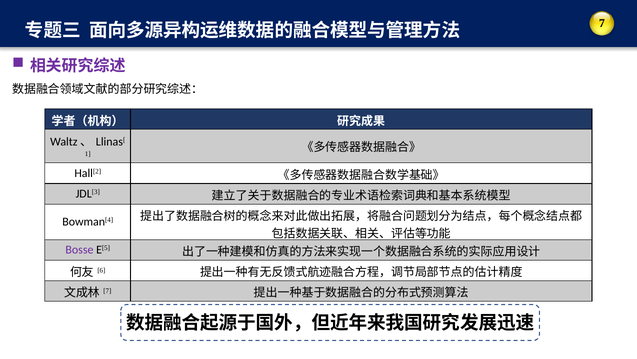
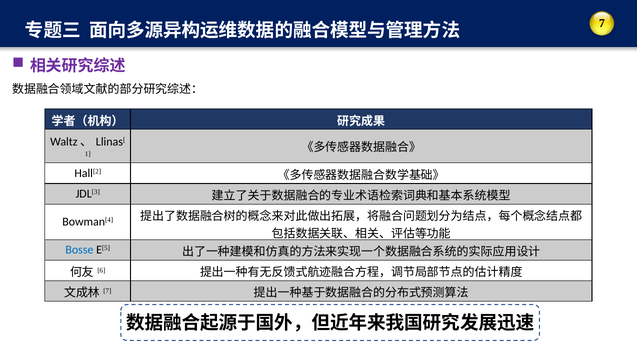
Bosse colour: purple -> blue
